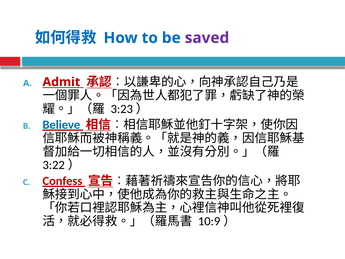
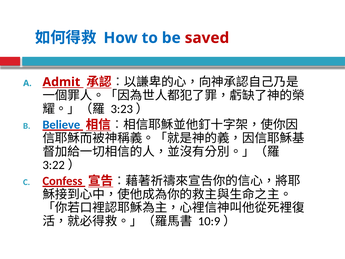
saved colour: purple -> red
